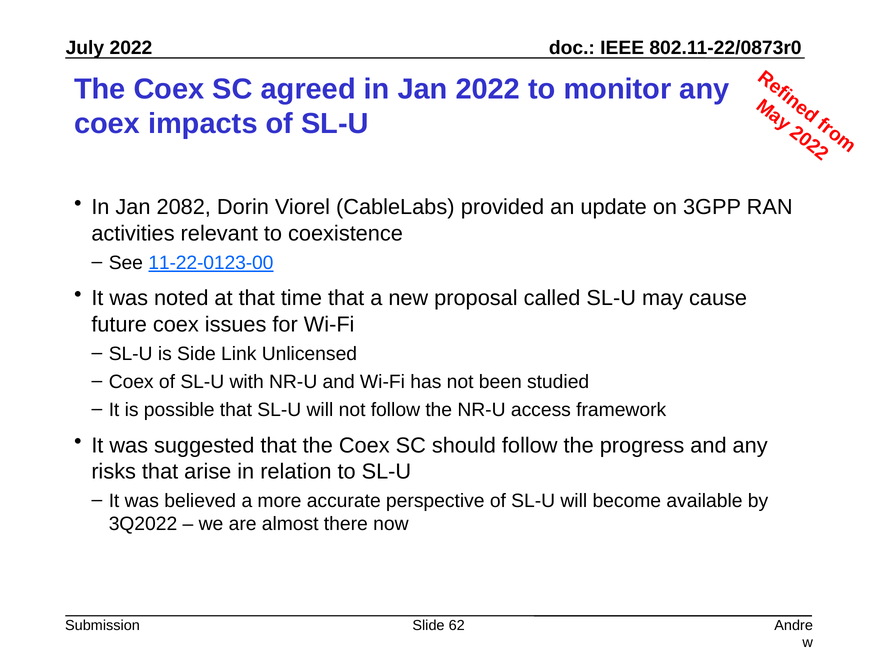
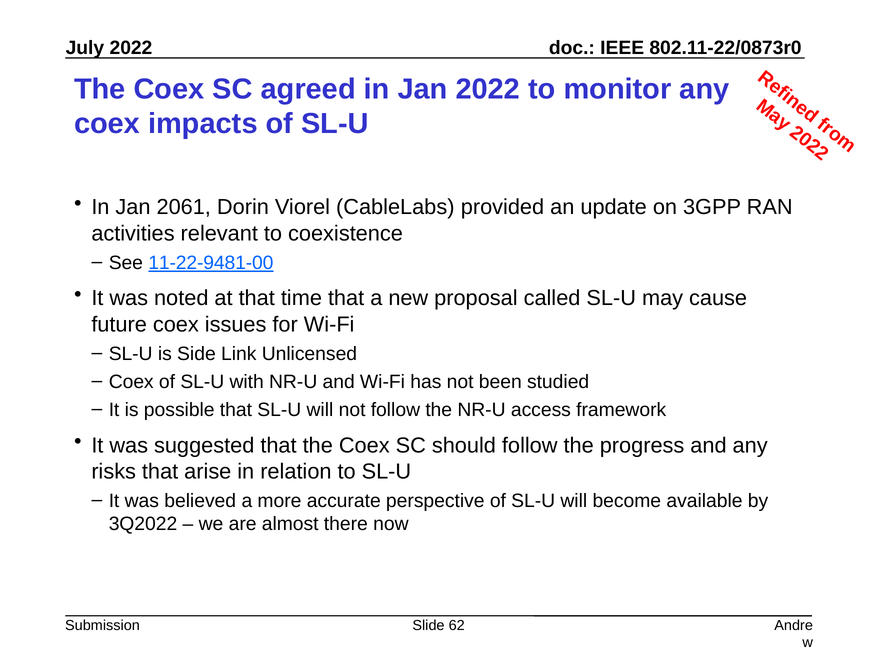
2082: 2082 -> 2061
11-22-0123-00: 11-22-0123-00 -> 11-22-9481-00
